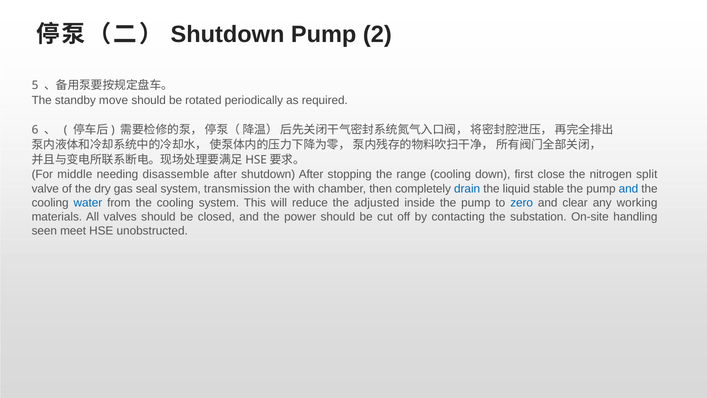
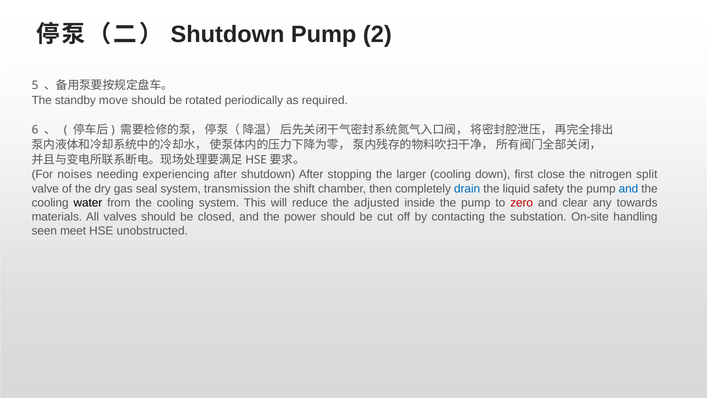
middle: middle -> noises
disassemble: disassemble -> experiencing
range: range -> larger
with: with -> shift
stable: stable -> safety
water colour: blue -> black
zero colour: blue -> red
working: working -> towards
